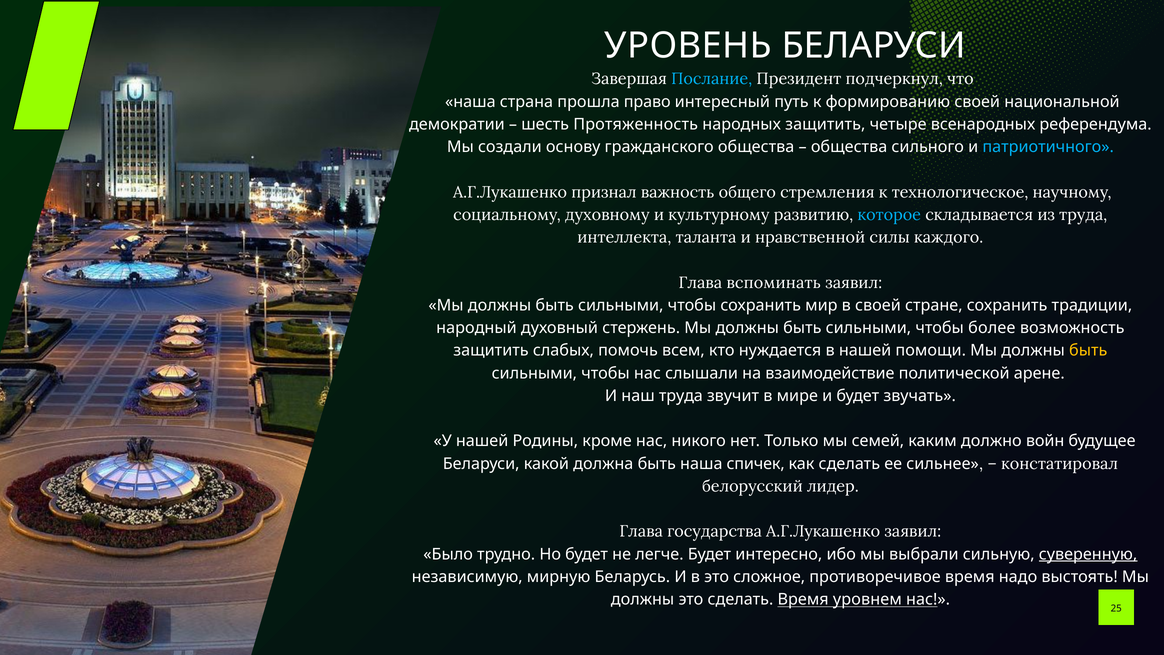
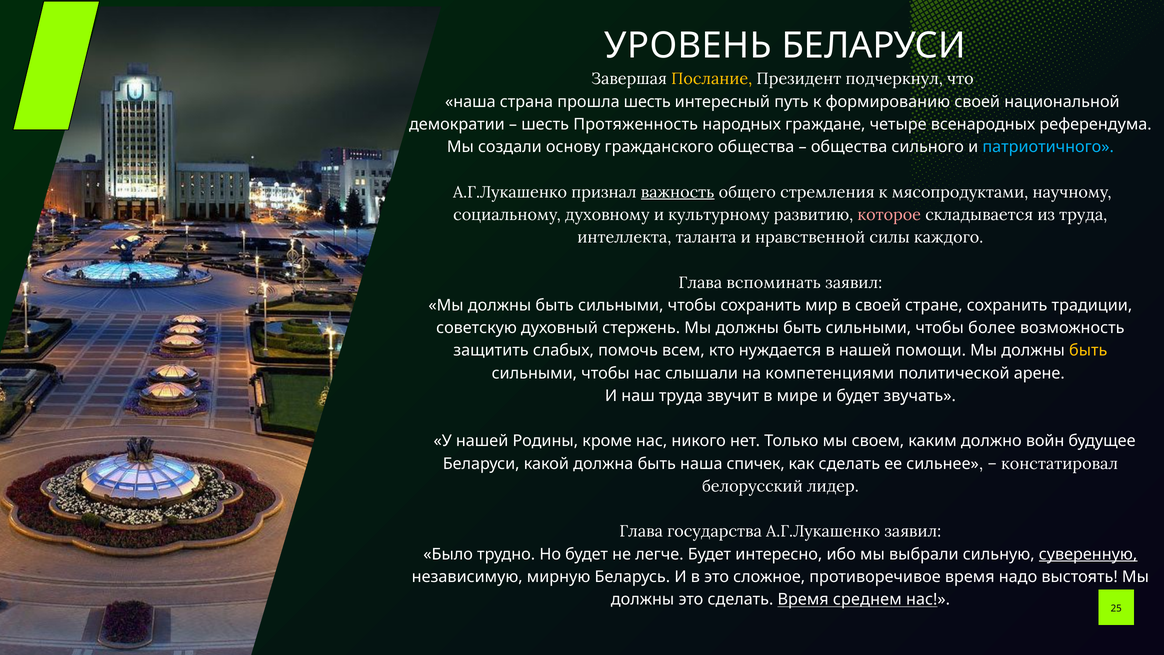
Послание colour: light blue -> yellow
прошла право: право -> шесть
народных защитить: защитить -> граждане
важность underline: none -> present
технологическое: технологическое -> мясопродуктами
которое colour: light blue -> pink
народный: народный -> советскую
взаимодействие: взаимодействие -> компетенциями
семей: семей -> своем
уровнем: уровнем -> среднем
